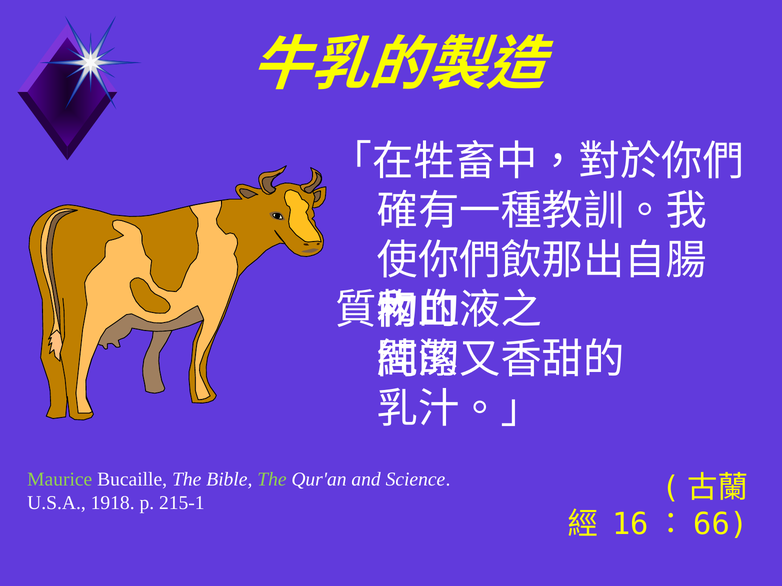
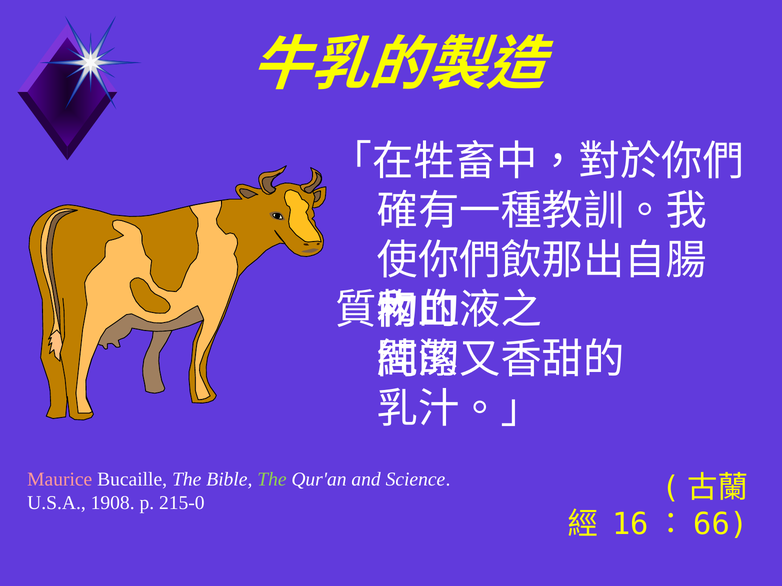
Maurice colour: light green -> pink
1918: 1918 -> 1908
215-1: 215-1 -> 215-0
